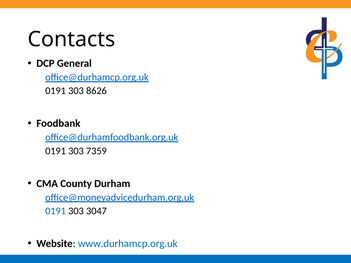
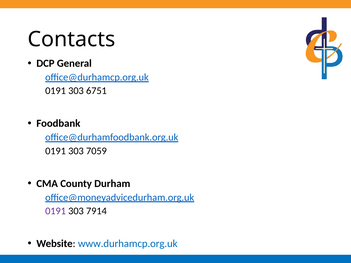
8626: 8626 -> 6751
7359: 7359 -> 7059
0191 at (56, 211) colour: blue -> purple
3047: 3047 -> 7914
